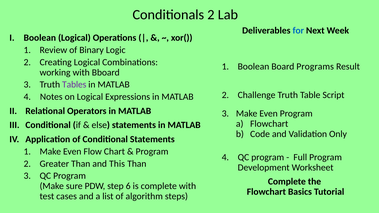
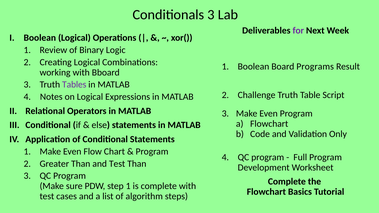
Conditionals 2: 2 -> 3
for colour: blue -> purple
and This: This -> Test
step 6: 6 -> 1
